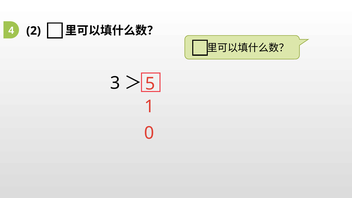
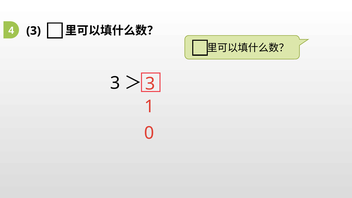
4 2: 2 -> 3
5 at (150, 84): 5 -> 3
